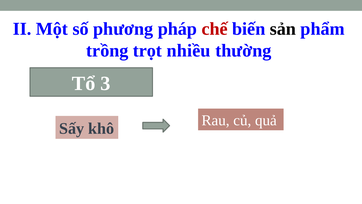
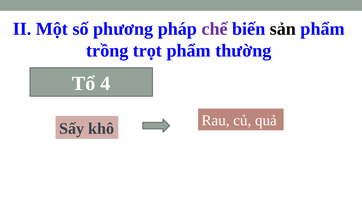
chế colour: red -> purple
trọt nhiều: nhiều -> phẩm
3: 3 -> 4
